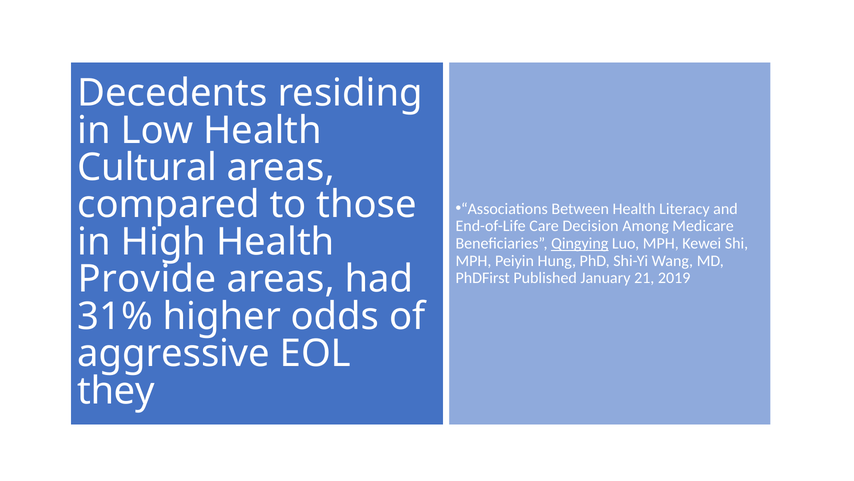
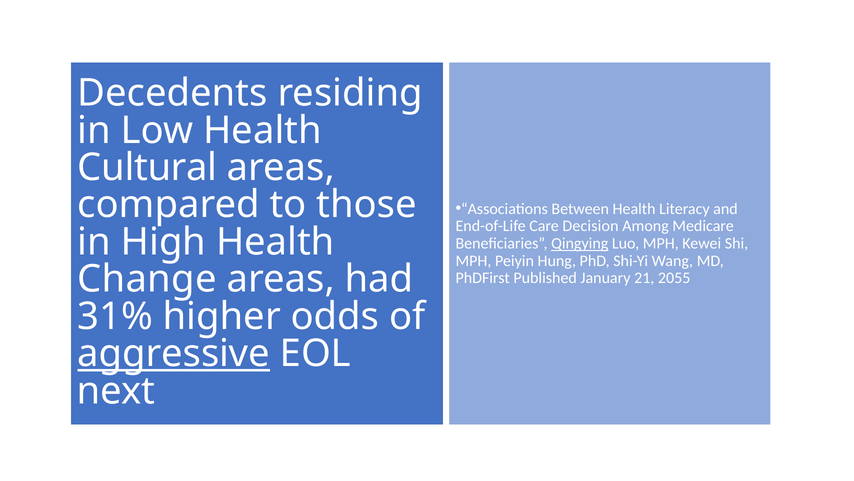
Provide: Provide -> Change
2019: 2019 -> 2055
aggressive underline: none -> present
they: they -> next
